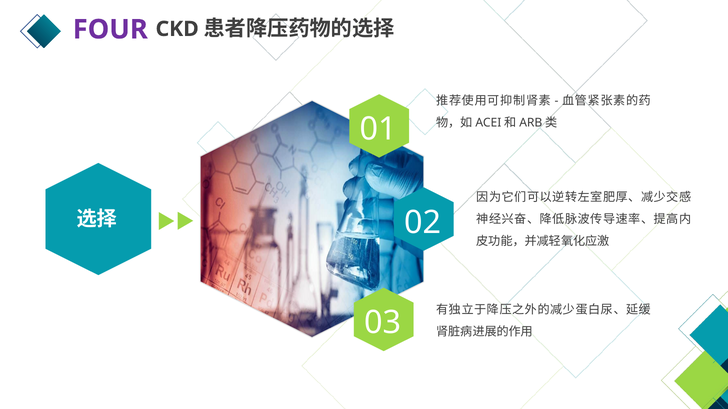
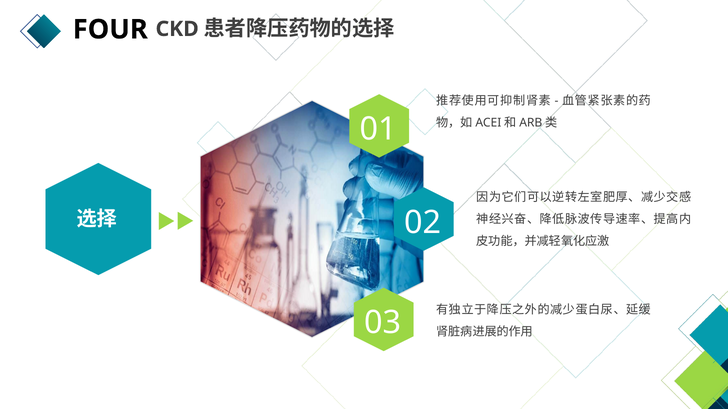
FOUR colour: purple -> black
